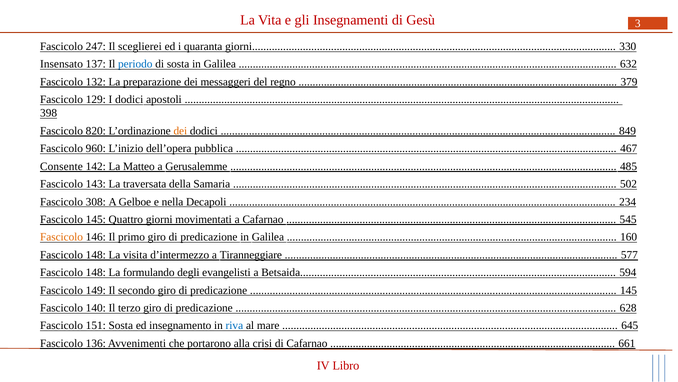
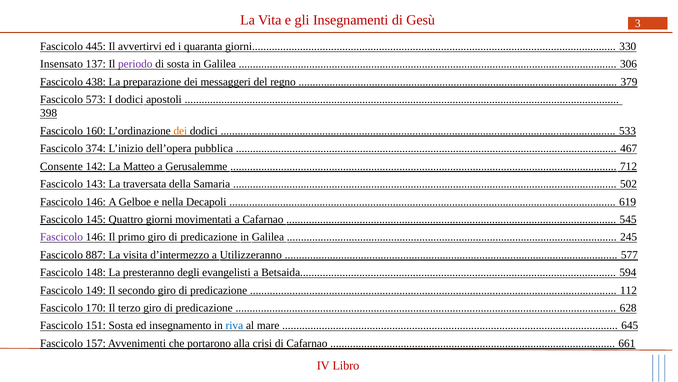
247: 247 -> 445
sceglierei: sceglierei -> avvertirvi
periodo colour: blue -> purple
632: 632 -> 306
132: 132 -> 438
129: 129 -> 573
820: 820 -> 160
849: 849 -> 533
960: 960 -> 374
485: 485 -> 712
308 at (96, 202): 308 -> 146
234: 234 -> 619
Fascicolo at (62, 237) colour: orange -> purple
160: 160 -> 245
148 at (96, 255): 148 -> 887
Tiranneggiare: Tiranneggiare -> Utilizzeranno
formulando: formulando -> presteranno
145 at (629, 290): 145 -> 112
140: 140 -> 170
136: 136 -> 157
